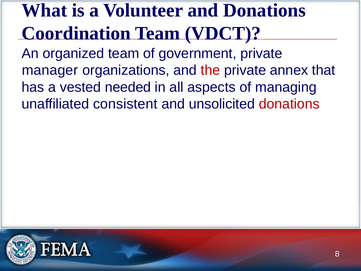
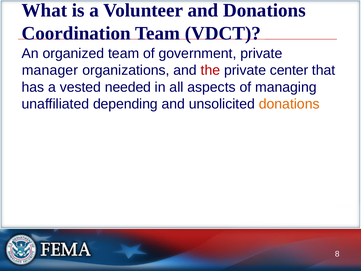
annex: annex -> center
consistent: consistent -> depending
donations at (289, 104) colour: red -> orange
